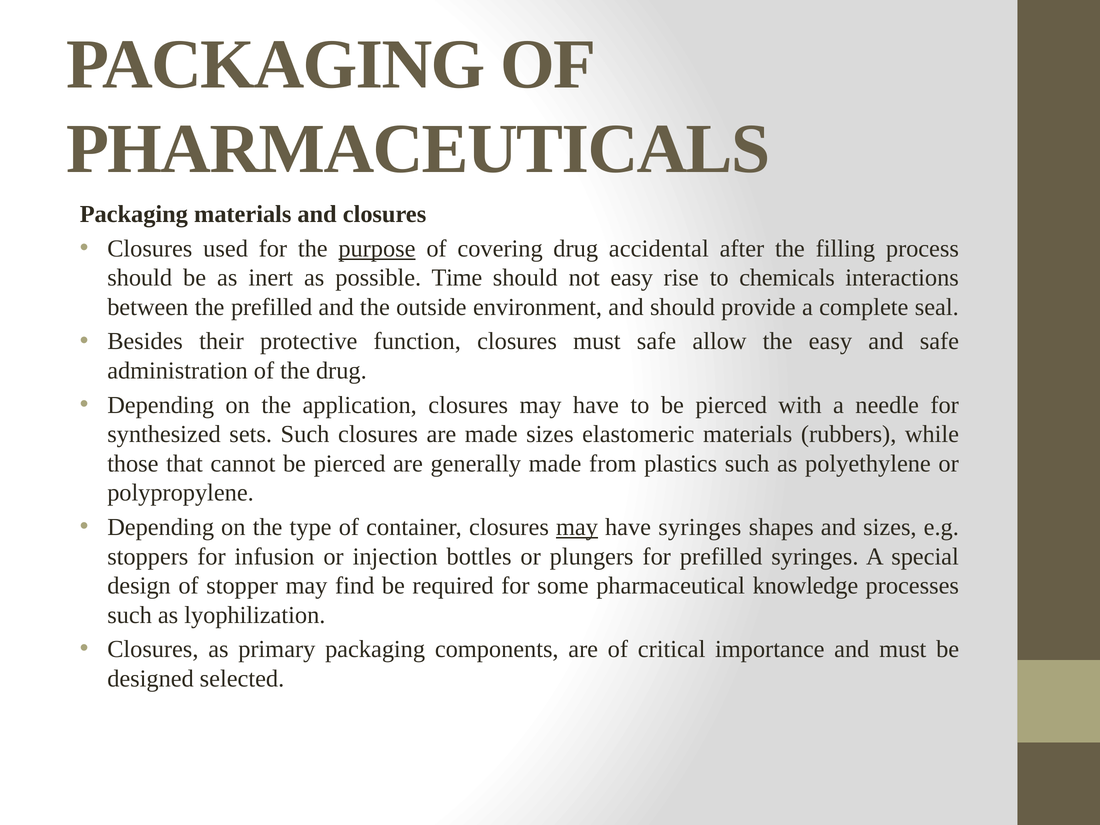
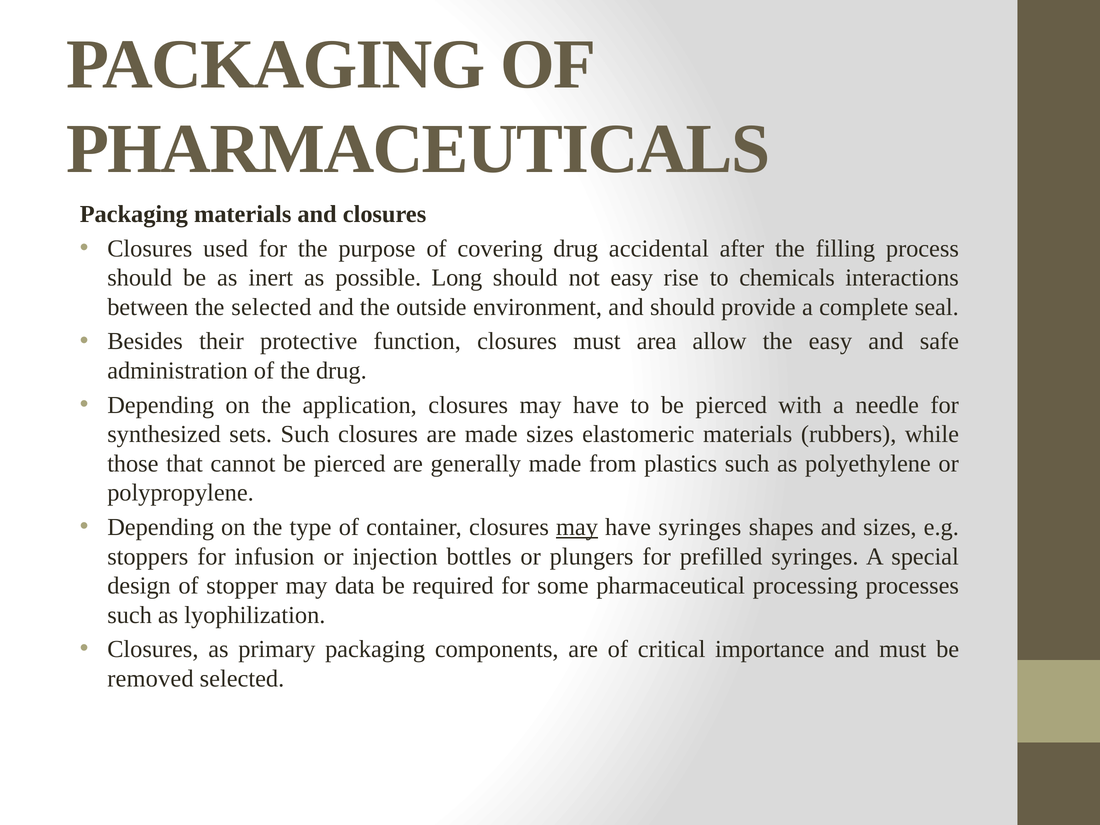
purpose underline: present -> none
Time: Time -> Long
the prefilled: prefilled -> selected
must safe: safe -> area
find: find -> data
knowledge: knowledge -> processing
designed: designed -> removed
